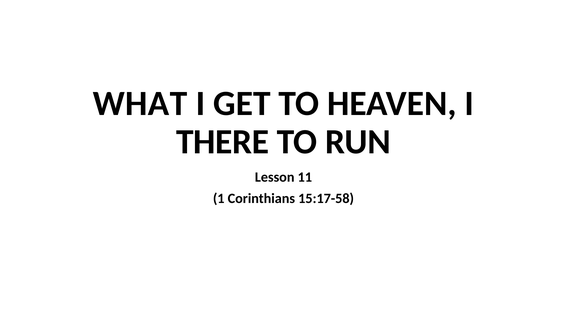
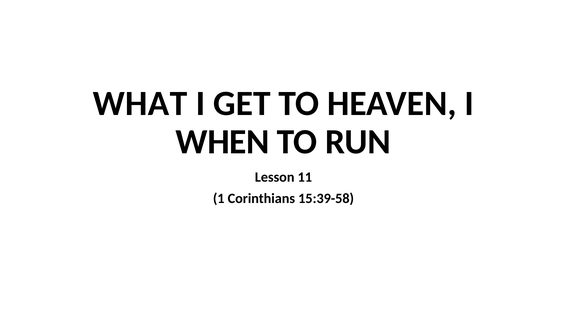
THERE: THERE -> WHEN
15:17-58: 15:17-58 -> 15:39-58
